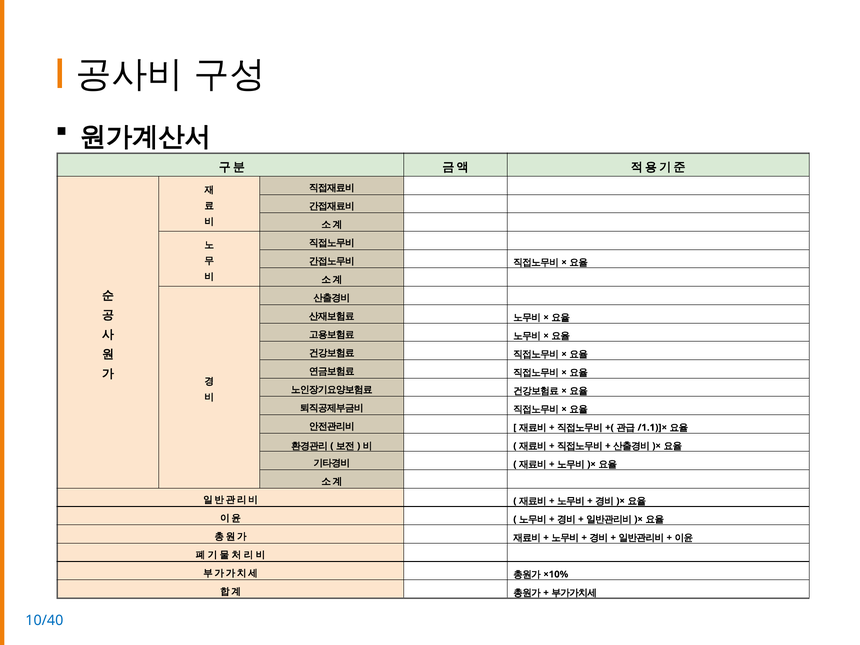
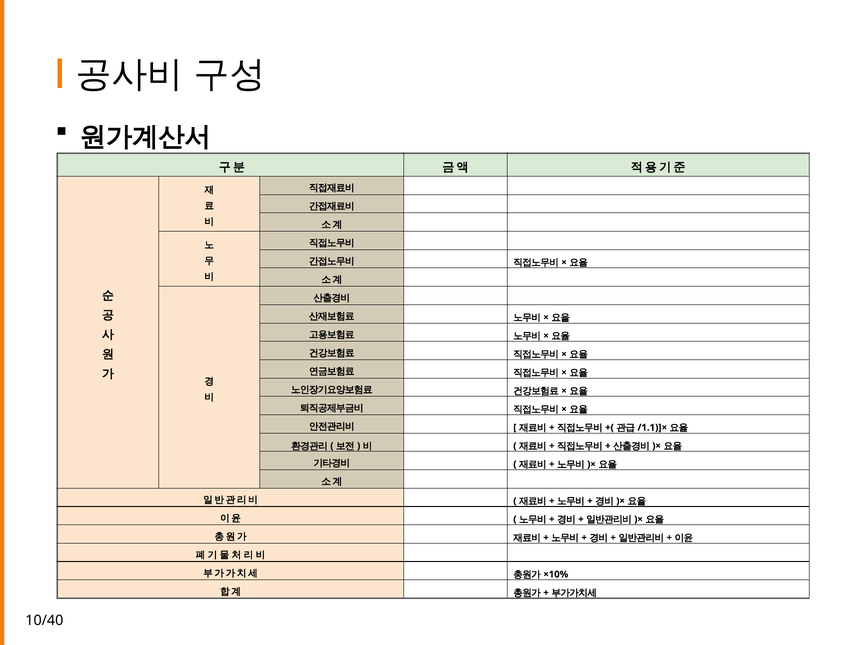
10/40 colour: blue -> black
